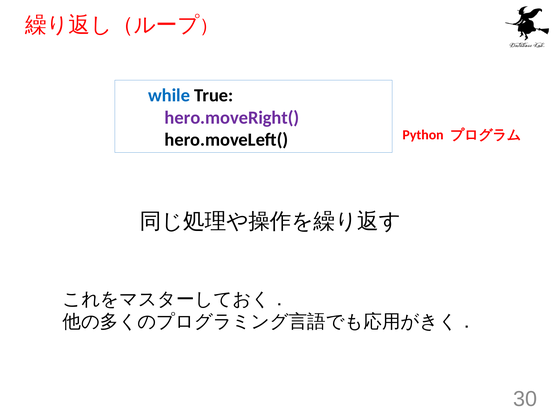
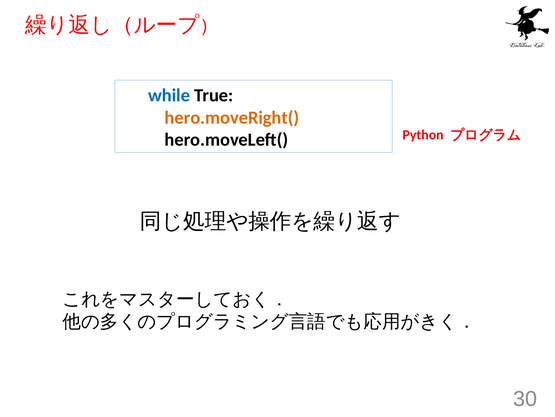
hero.moveRight( colour: purple -> orange
